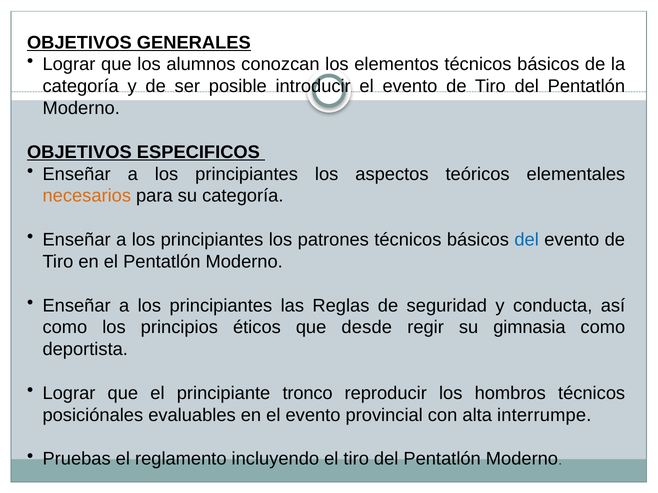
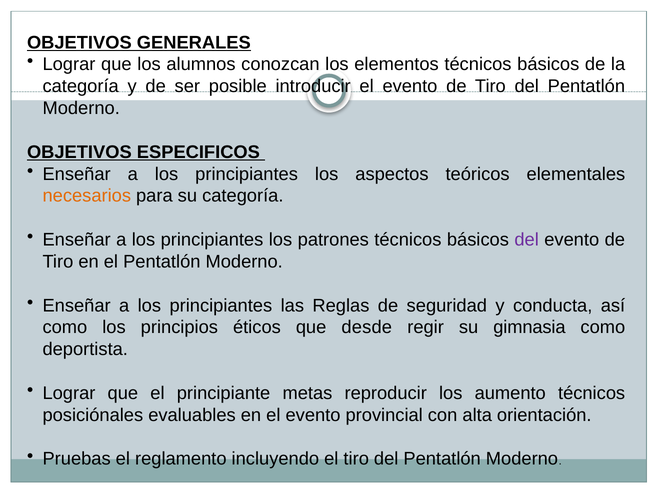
del at (527, 240) colour: blue -> purple
tronco: tronco -> metas
hombros: hombros -> aumento
interrumpe: interrumpe -> orientación
